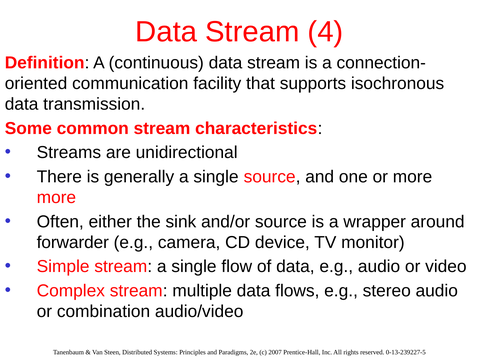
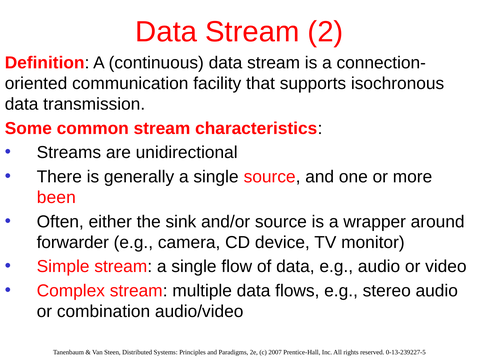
4: 4 -> 2
more at (56, 198): more -> been
